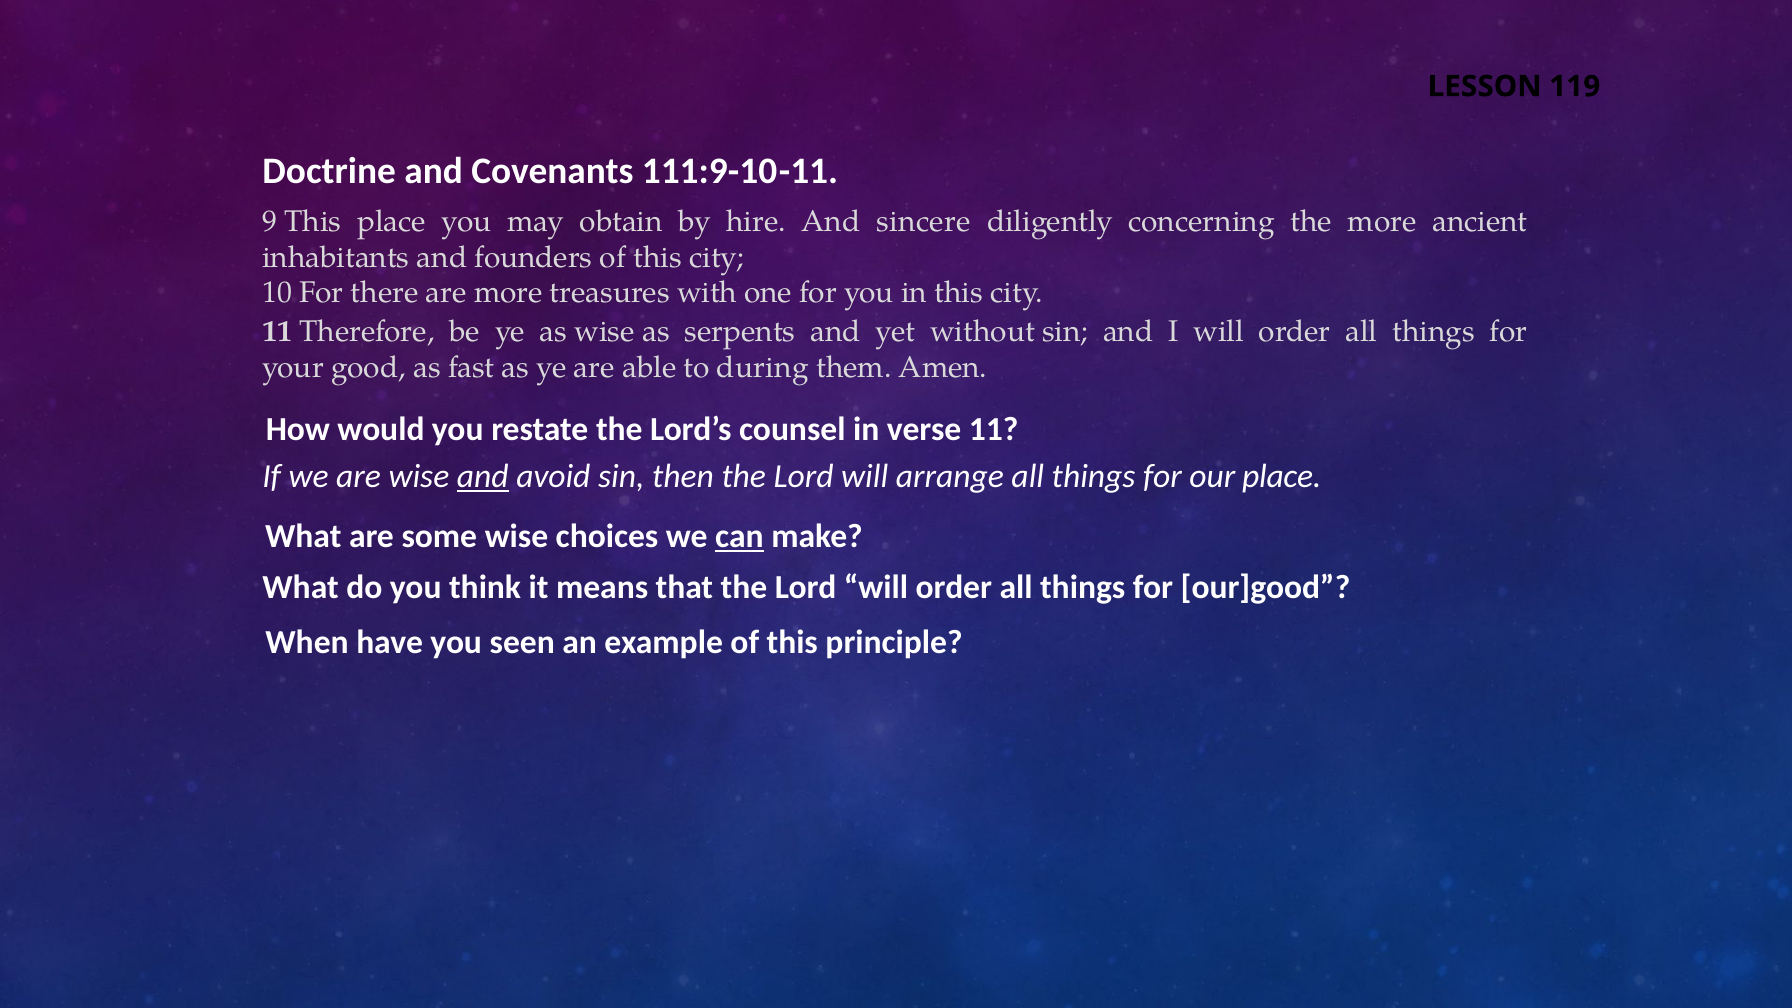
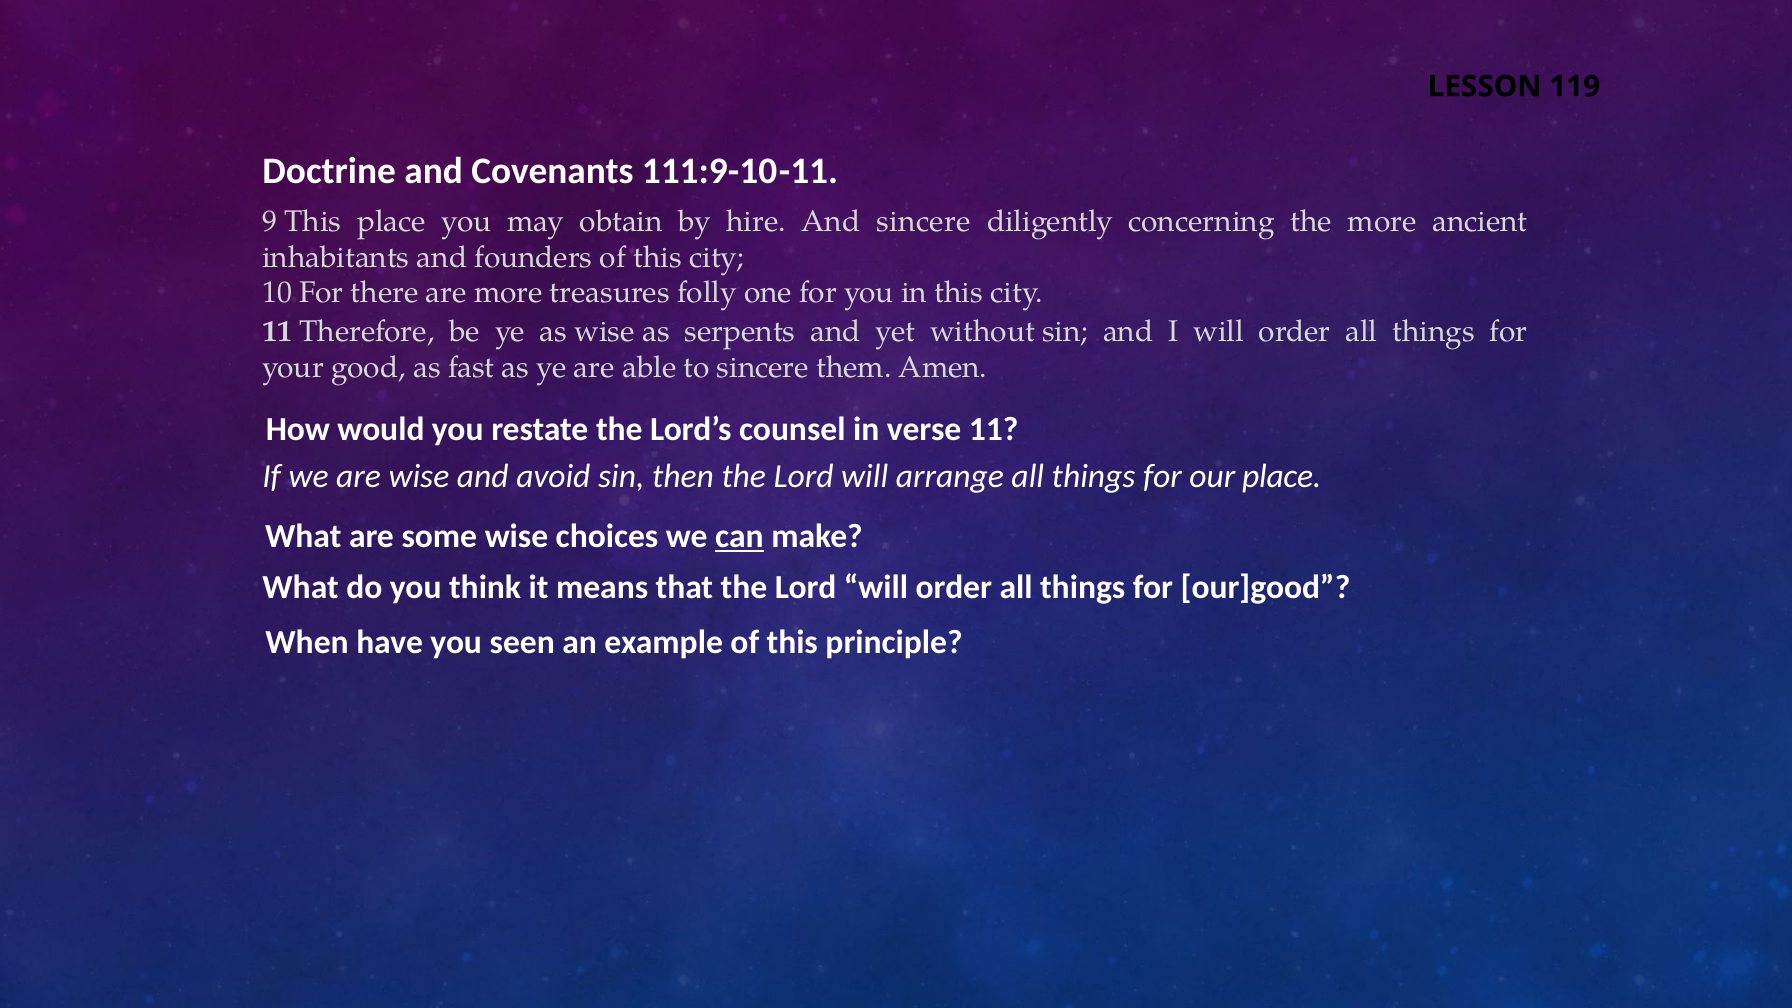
with: with -> folly
to during: during -> sincere
and at (483, 477) underline: present -> none
